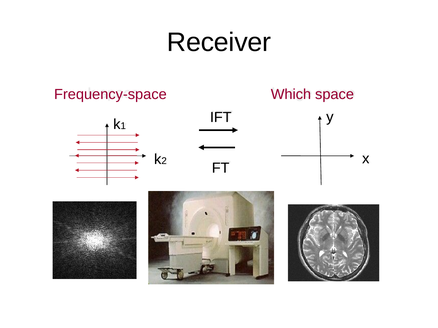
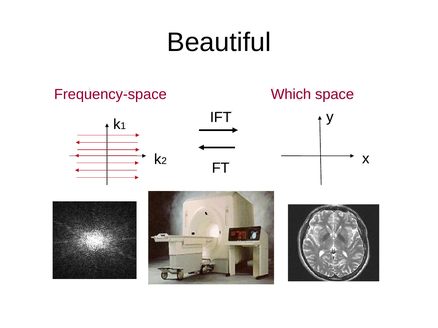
Receiver: Receiver -> Beautiful
